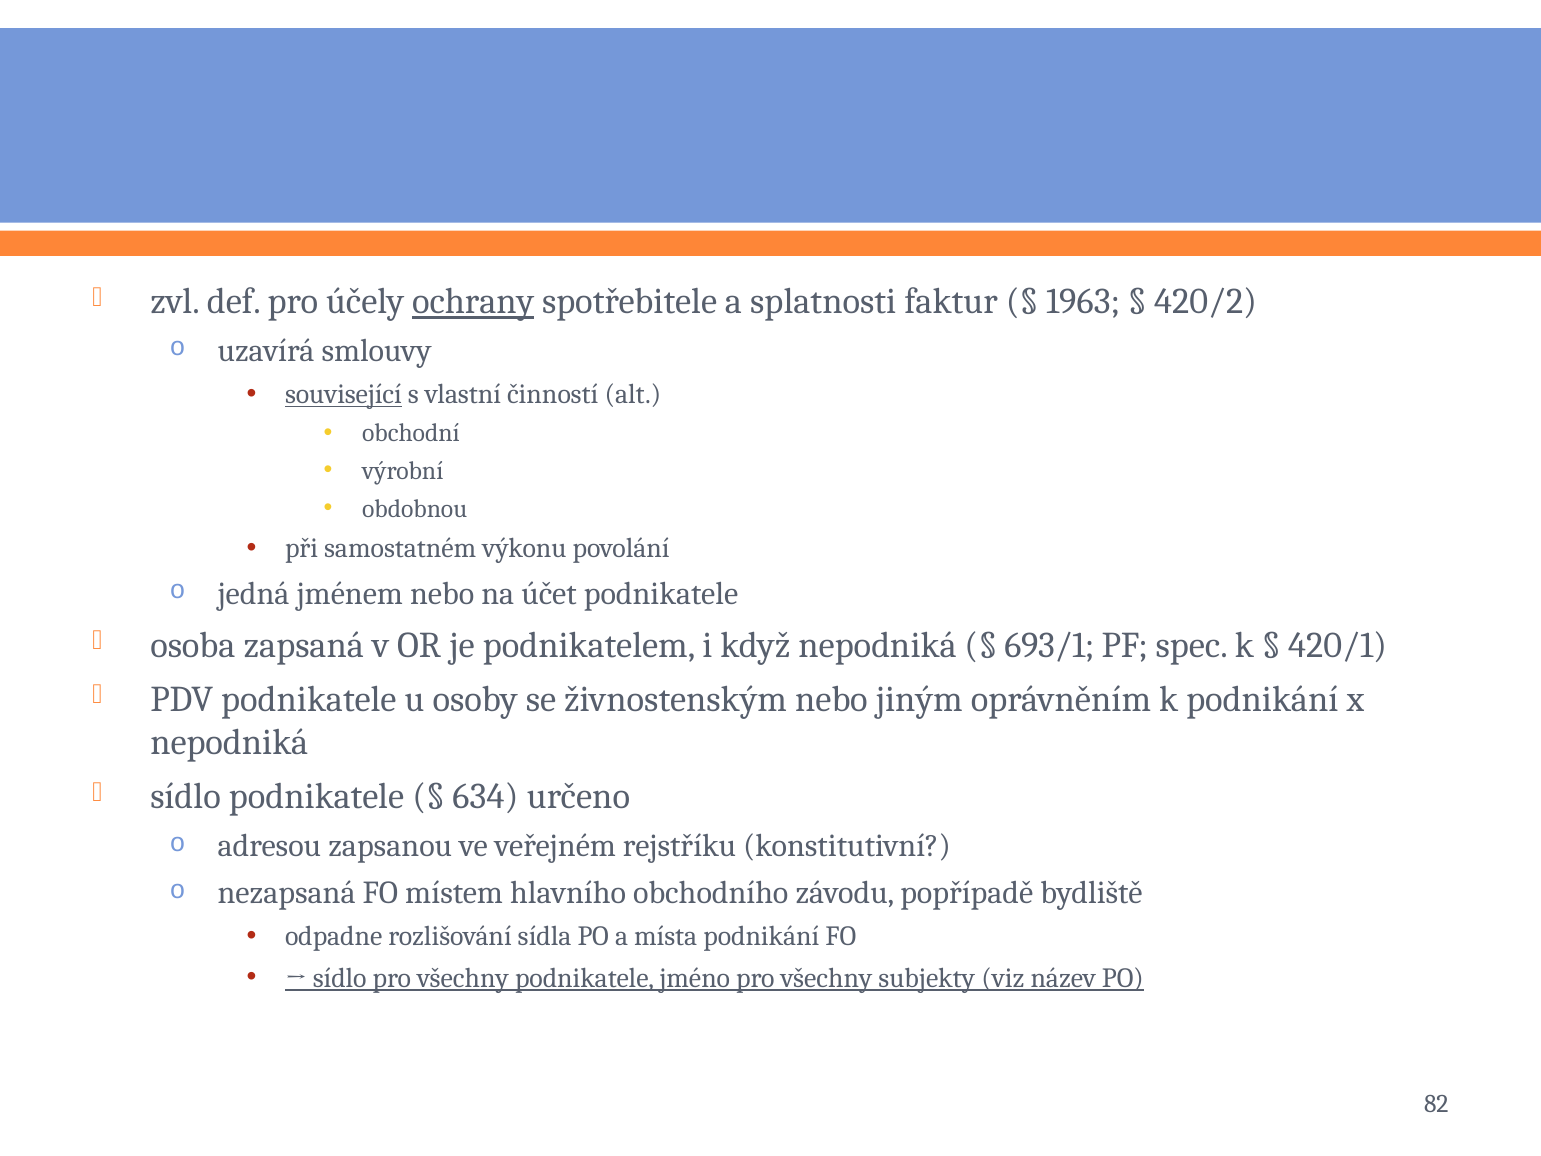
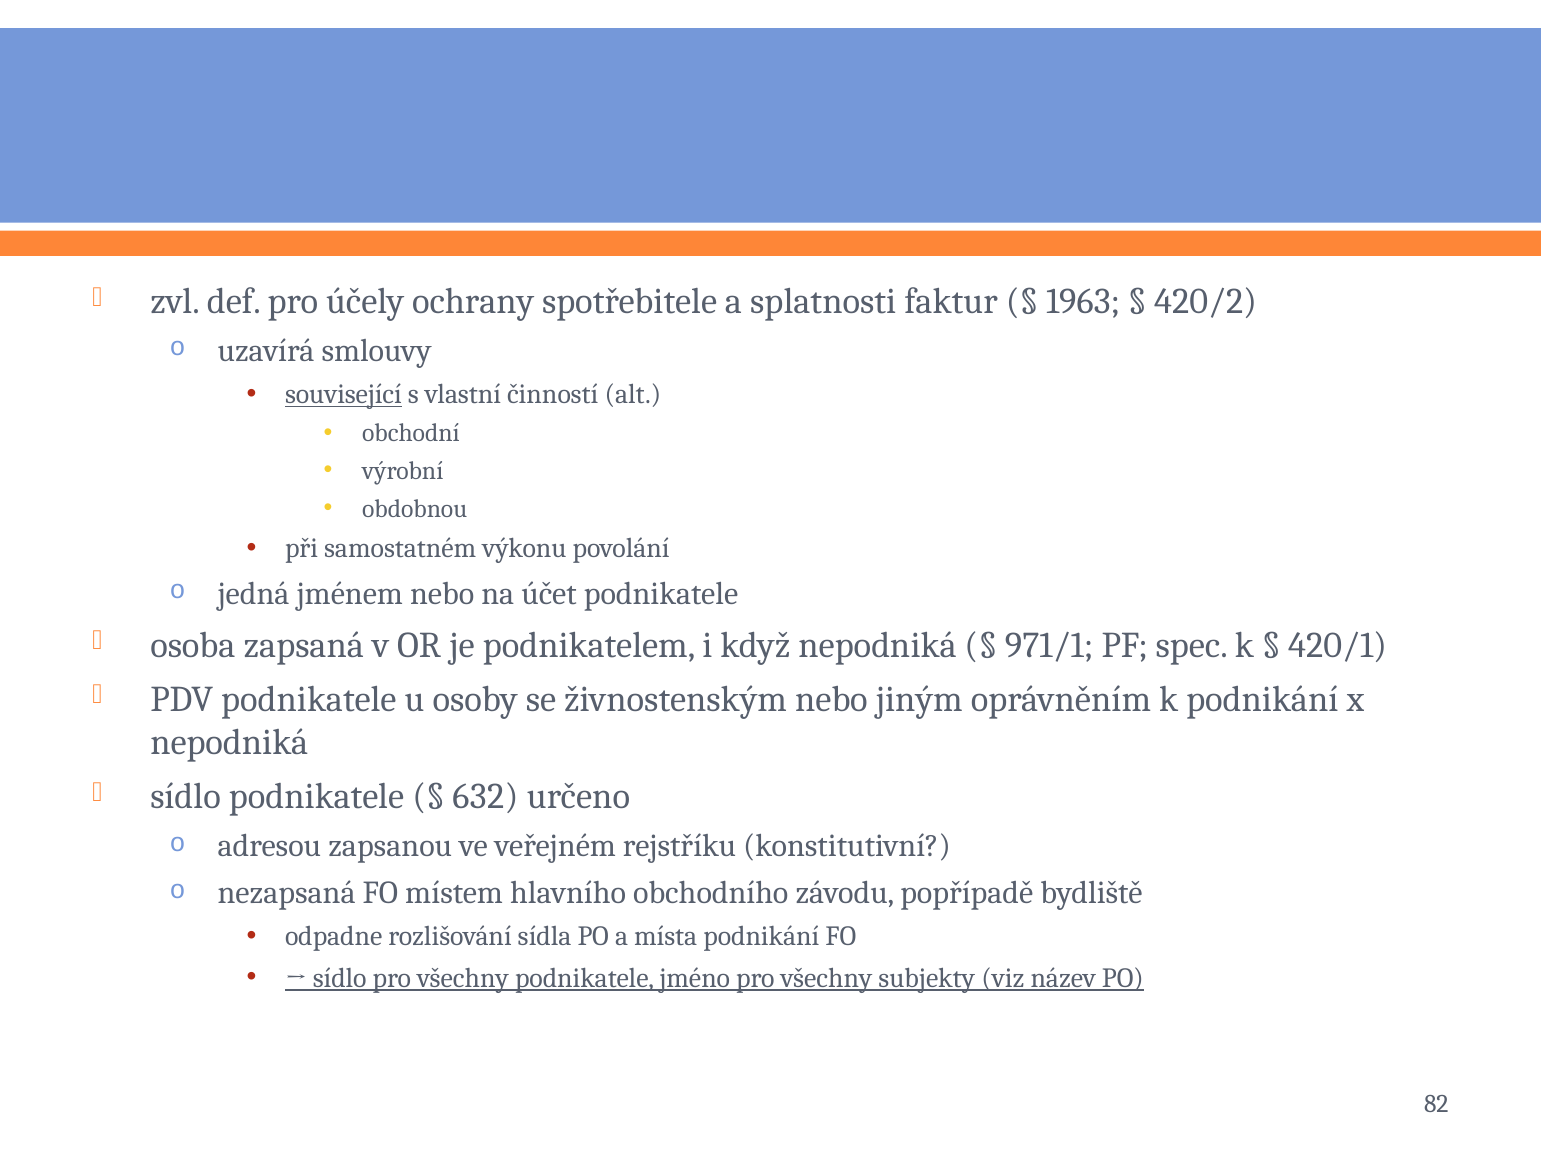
ochrany underline: present -> none
693/1: 693/1 -> 971/1
634: 634 -> 632
